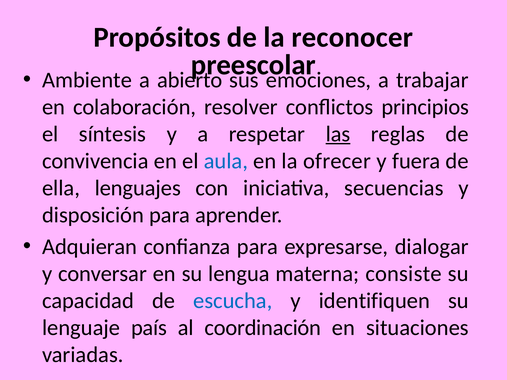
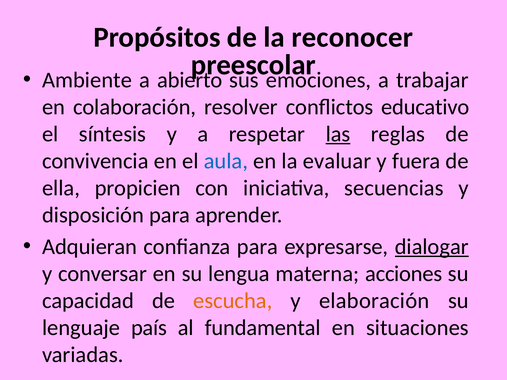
principios: principios -> educativo
ofrecer: ofrecer -> evaluar
lenguajes: lenguajes -> propicien
dialogar underline: none -> present
consiste: consiste -> acciones
escucha colour: blue -> orange
identifiquen: identifiquen -> elaboración
coordinación: coordinación -> fundamental
